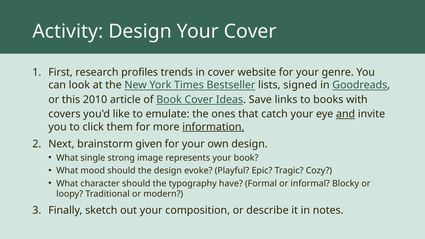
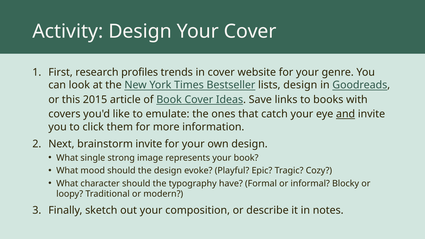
lists signed: signed -> design
2010: 2010 -> 2015
information underline: present -> none
brainstorm given: given -> invite
